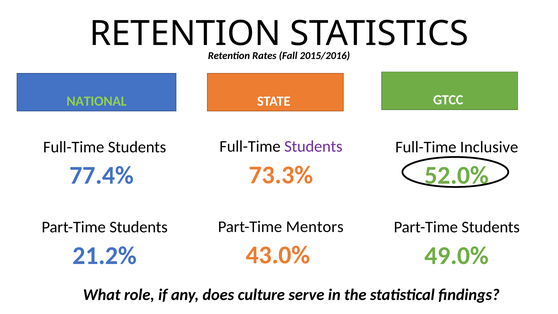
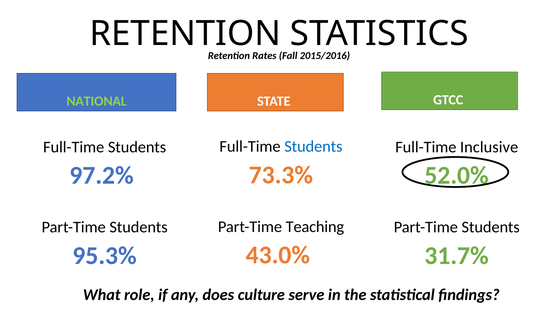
Students at (313, 146) colour: purple -> blue
77.4%: 77.4% -> 97.2%
Mentors: Mentors -> Teaching
21.2%: 21.2% -> 95.3%
49.0%: 49.0% -> 31.7%
